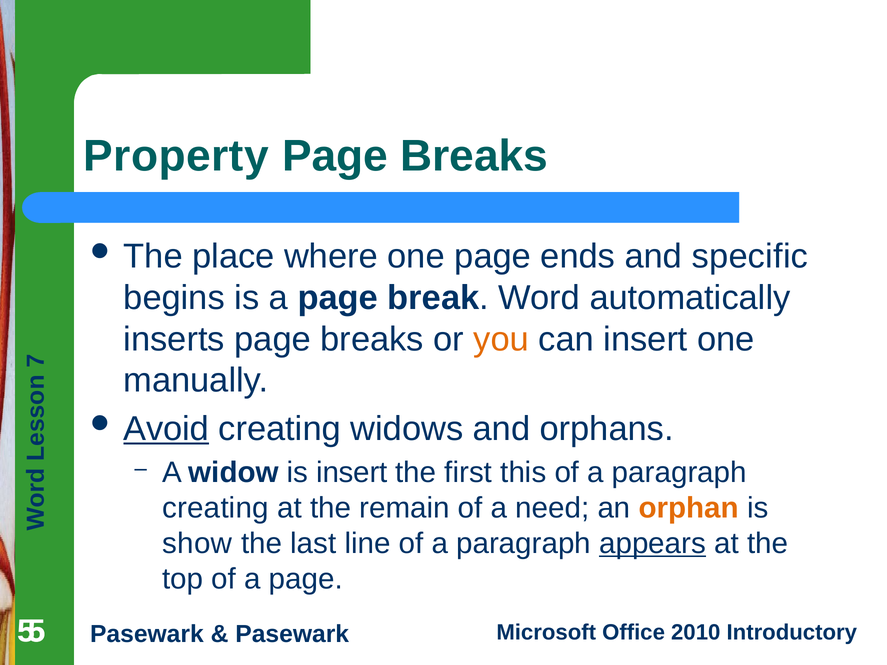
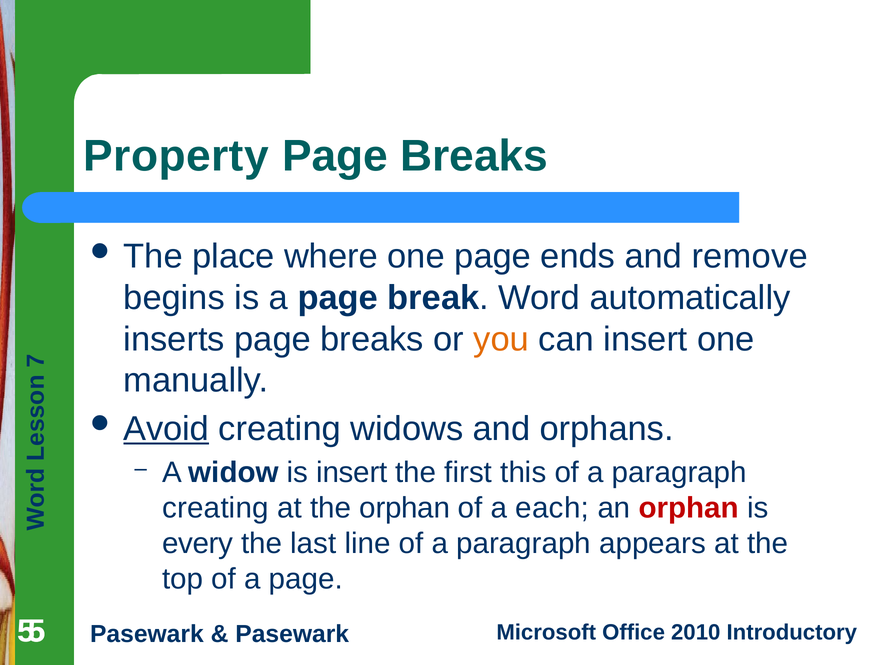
specific: specific -> remove
the remain: remain -> orphan
need: need -> each
orphan at (689, 508) colour: orange -> red
show: show -> every
appears underline: present -> none
